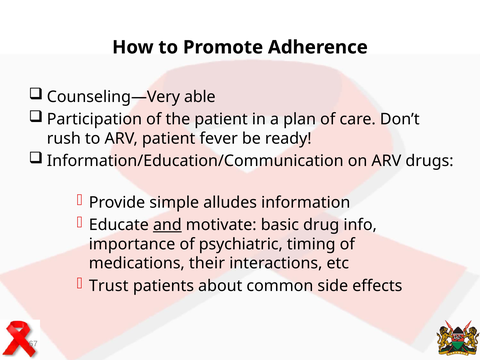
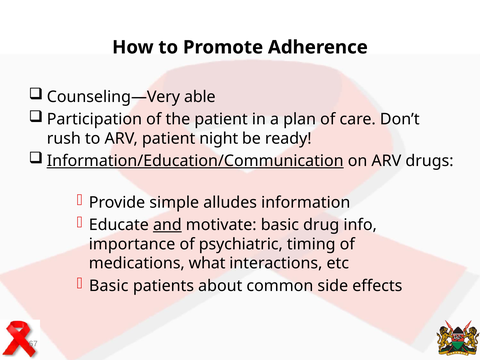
fever: fever -> night
Information/Education/Communication underline: none -> present
their: their -> what
Trust at (109, 286): Trust -> Basic
